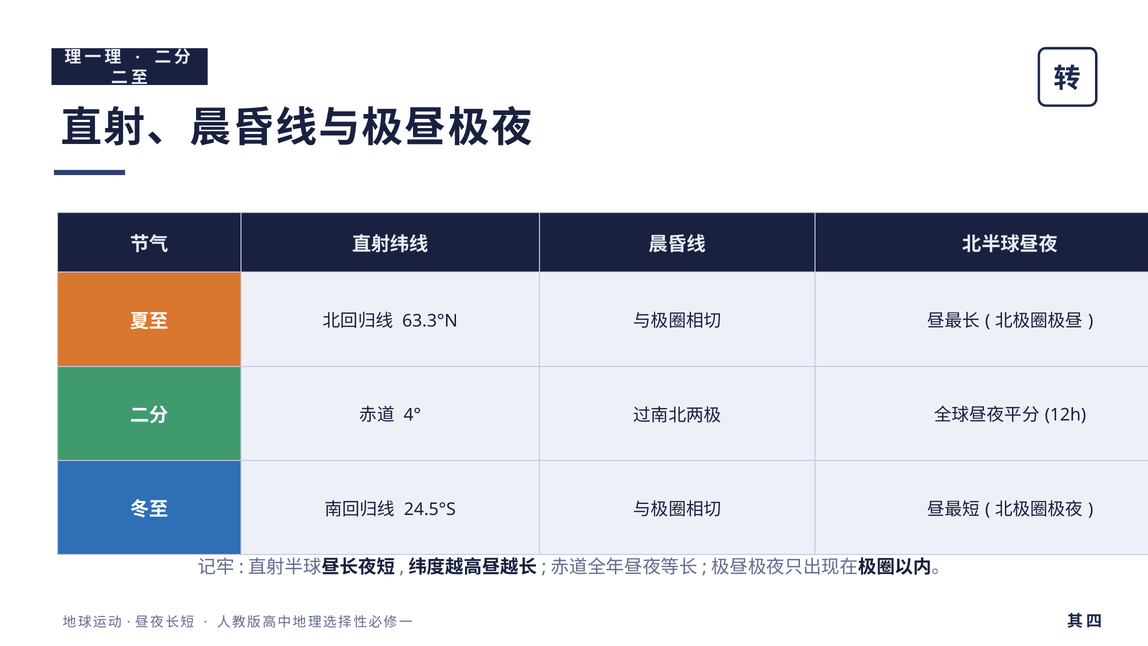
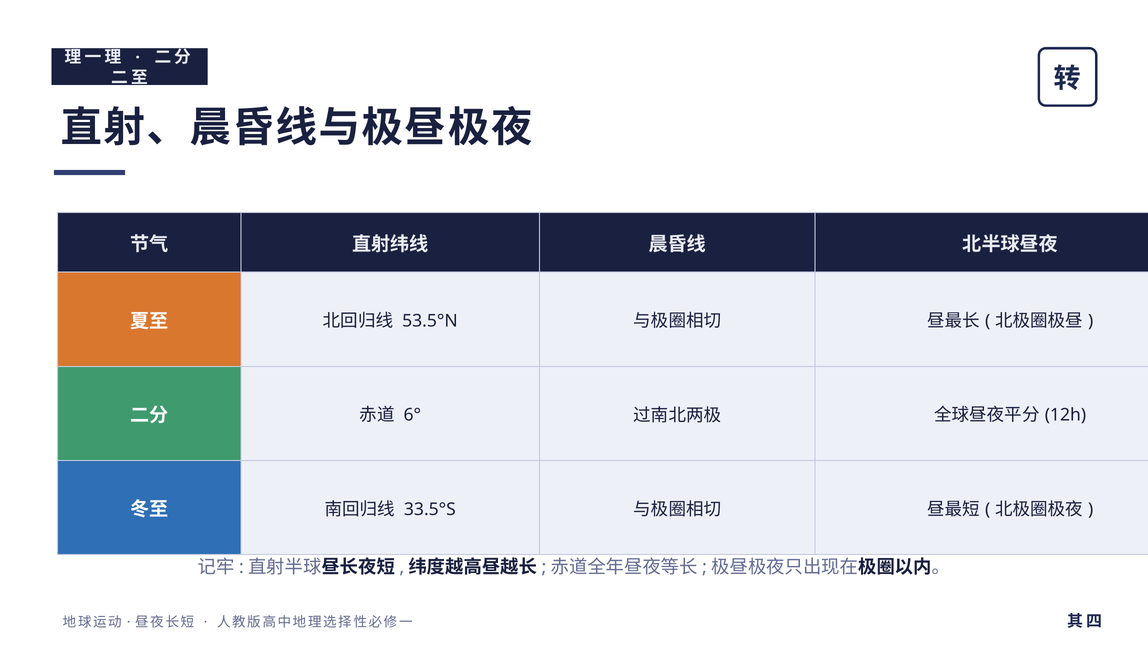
63.3°N: 63.3°N -> 53.5°N
4°: 4° -> 6°
24.5°S: 24.5°S -> 33.5°S
